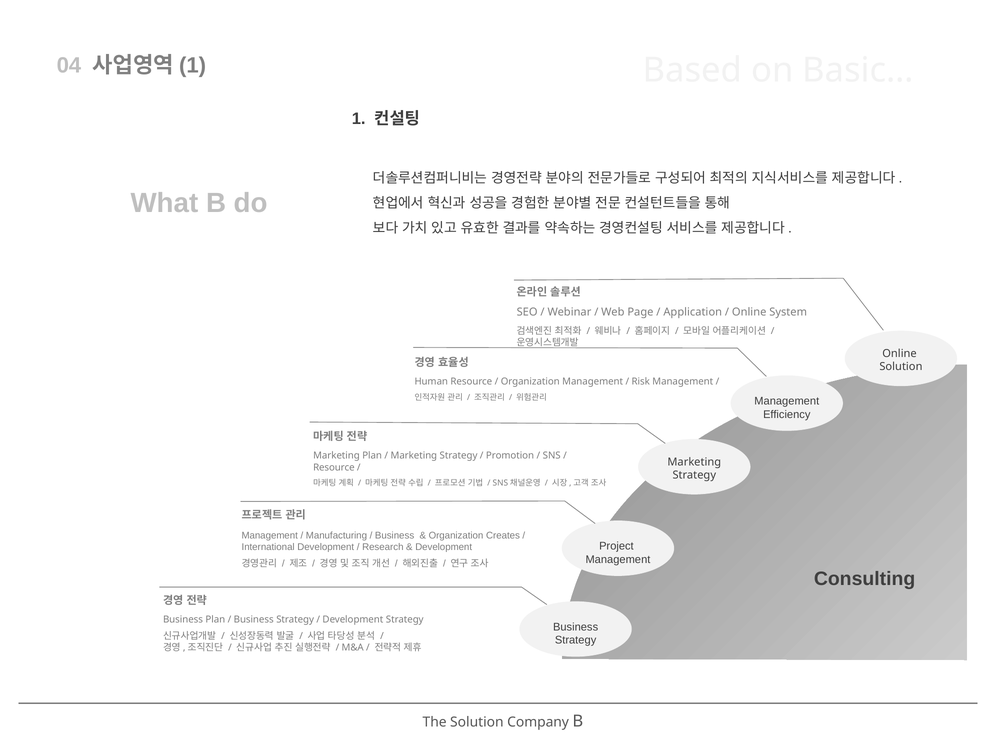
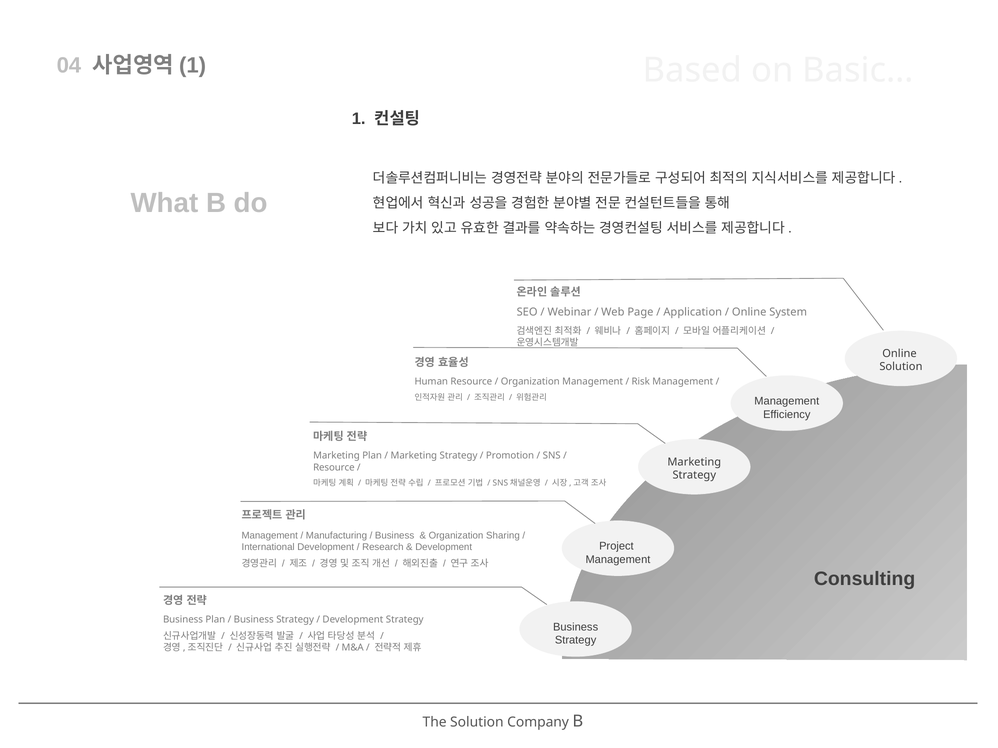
Creates: Creates -> Sharing
